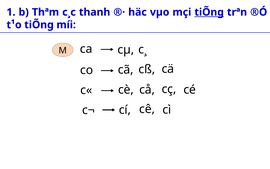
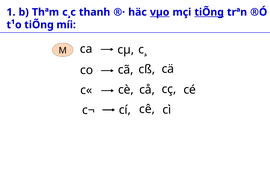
vµo underline: none -> present
